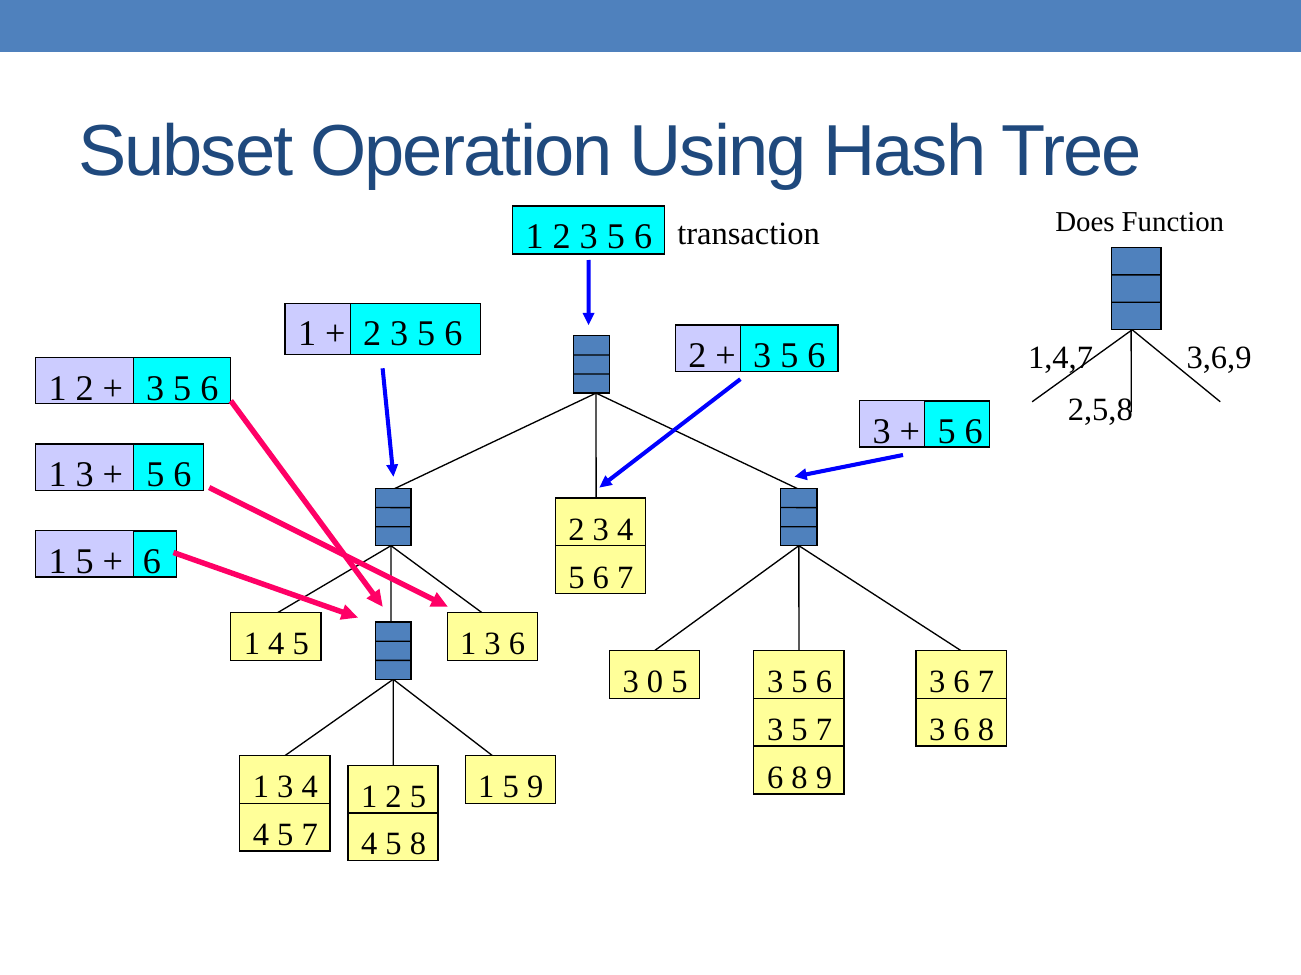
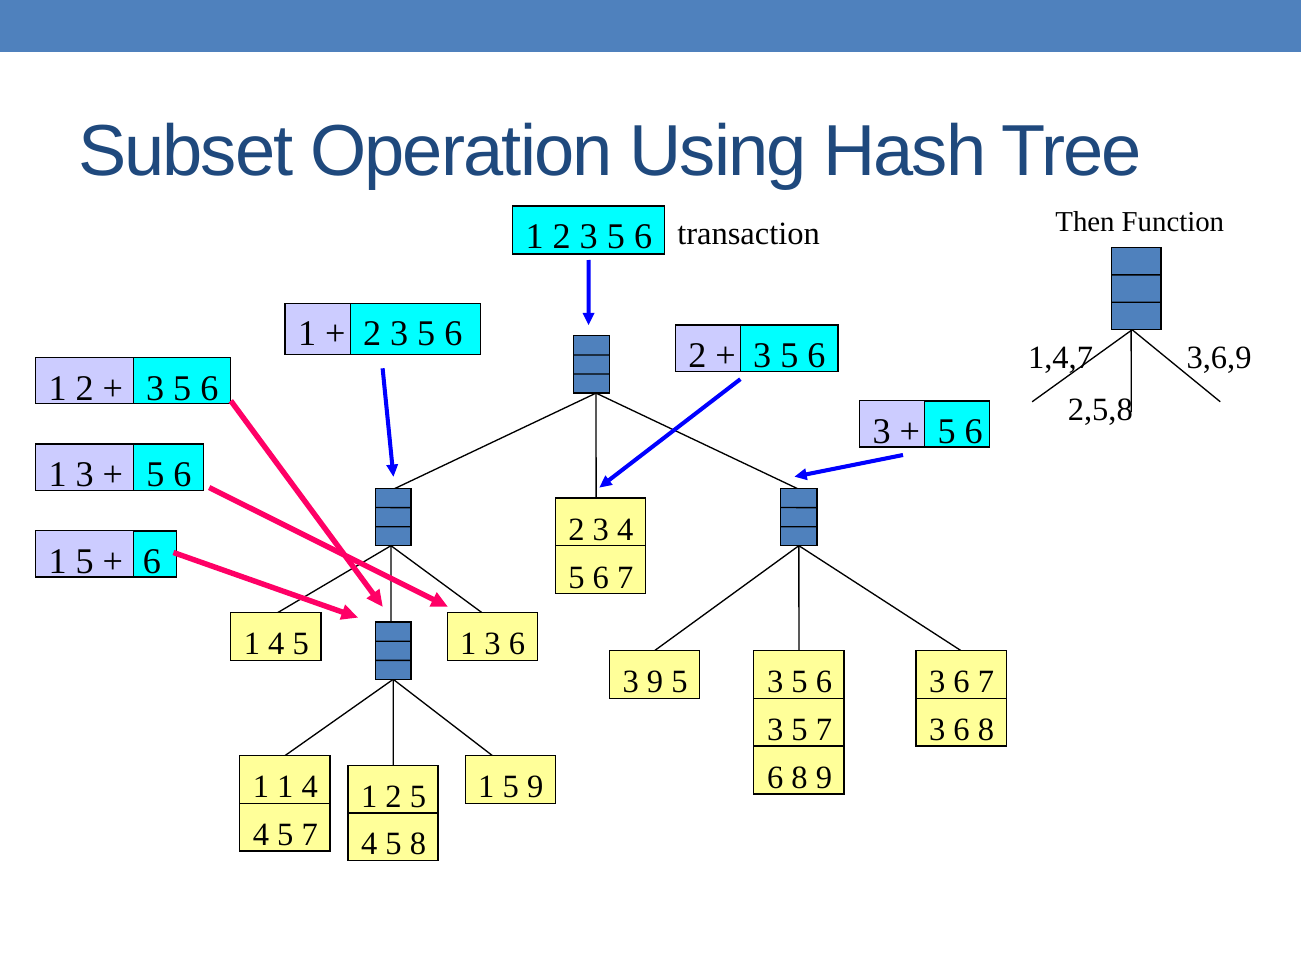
Does: Does -> Then
3 0: 0 -> 9
3 at (285, 788): 3 -> 1
